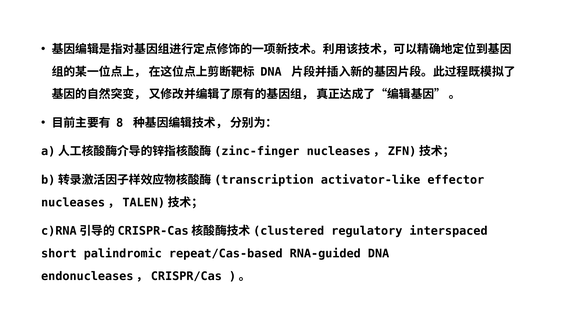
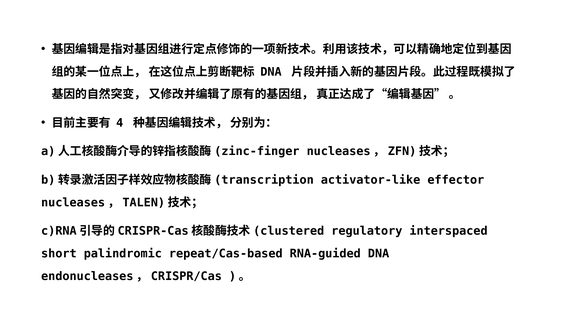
8: 8 -> 4
